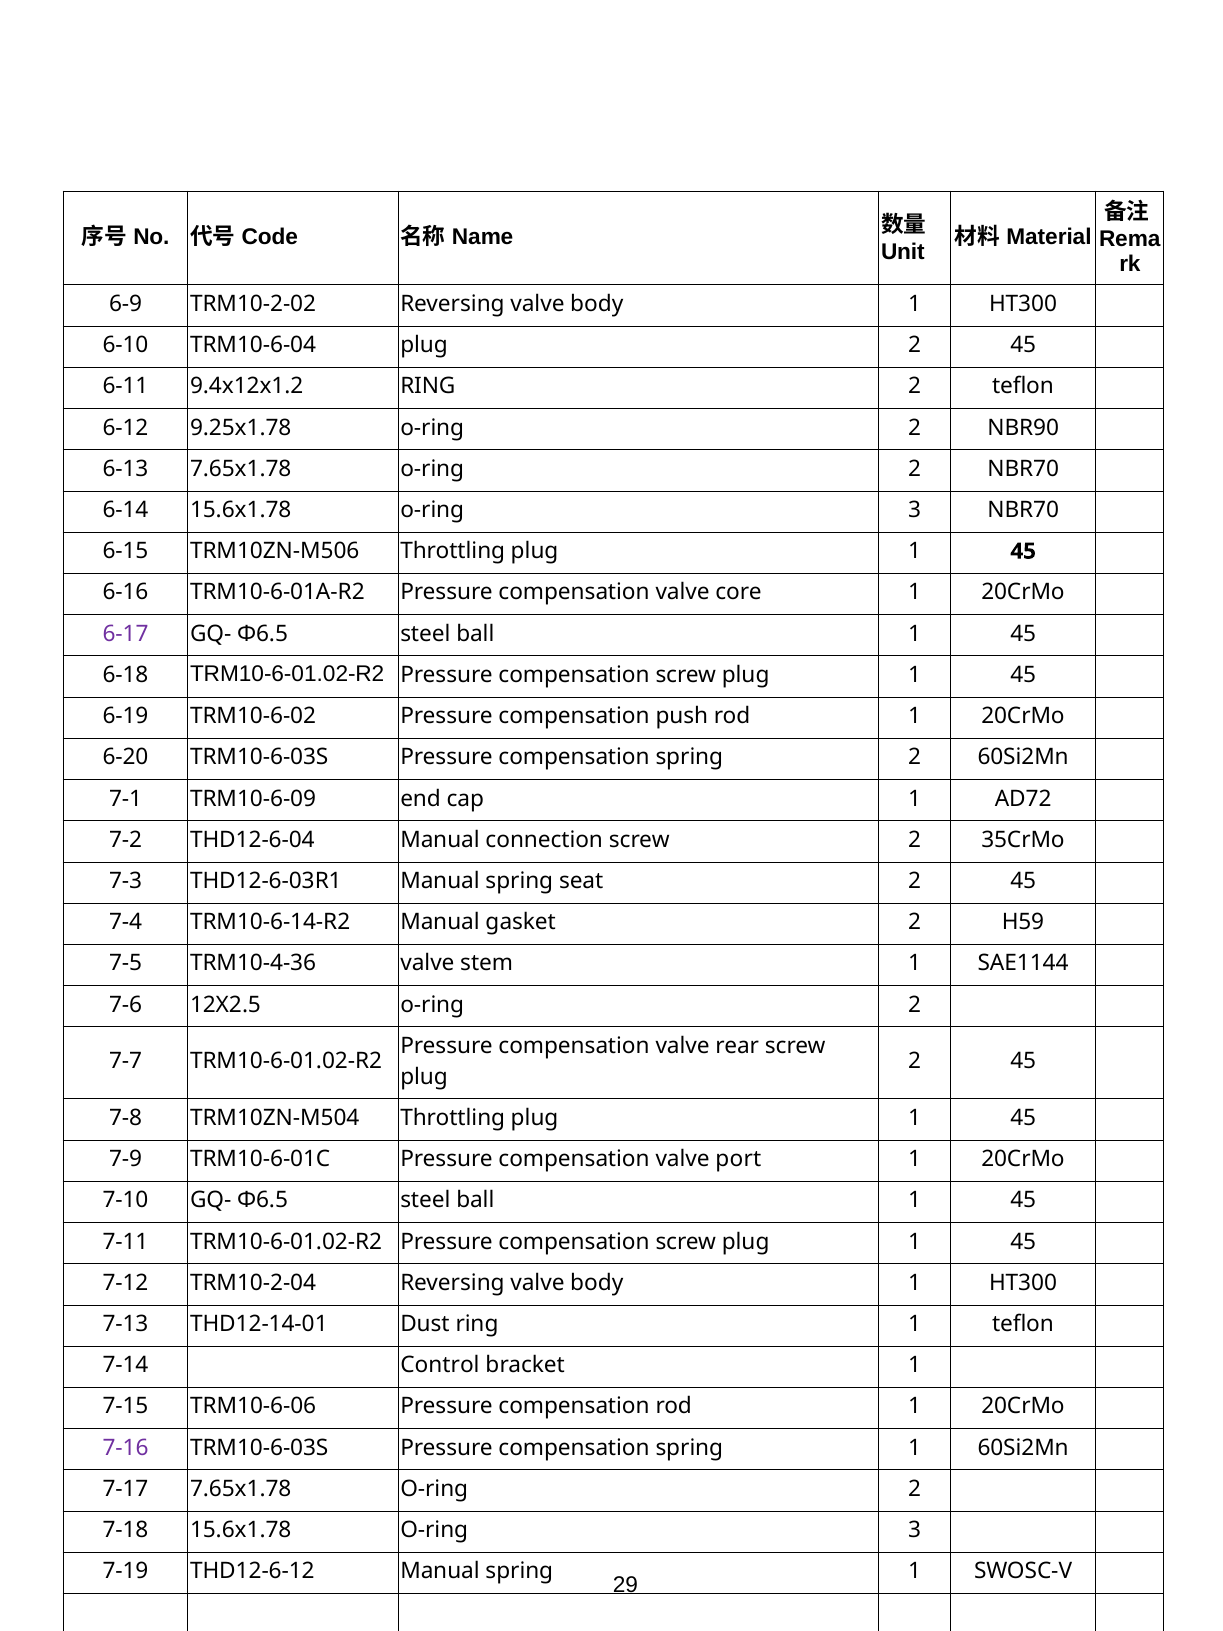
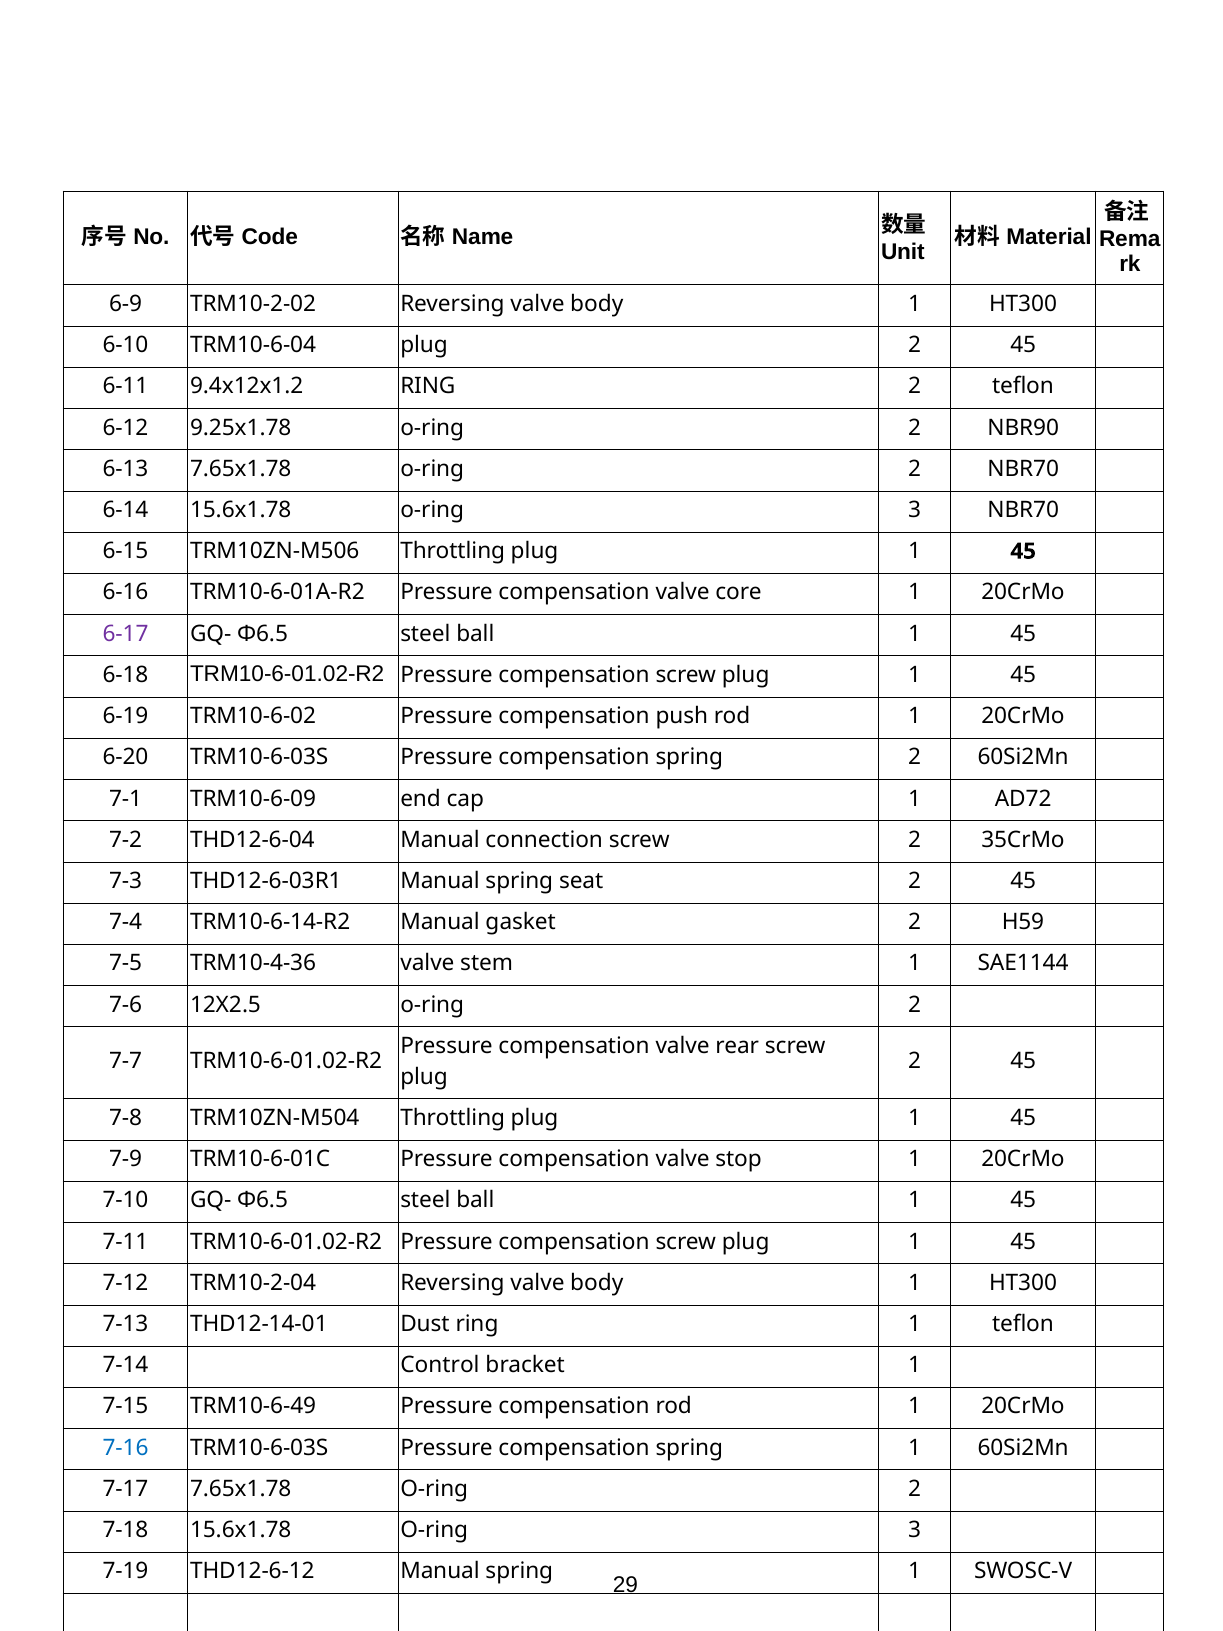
port: port -> stop
TRM10-6-06: TRM10-6-06 -> TRM10-6-49
7-16 colour: purple -> blue
